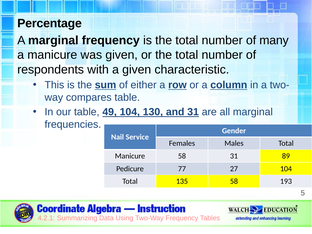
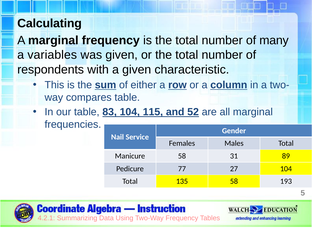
Percentage: Percentage -> Calculating
a manicure: manicure -> variables
49: 49 -> 83
130: 130 -> 115
and 31: 31 -> 52
